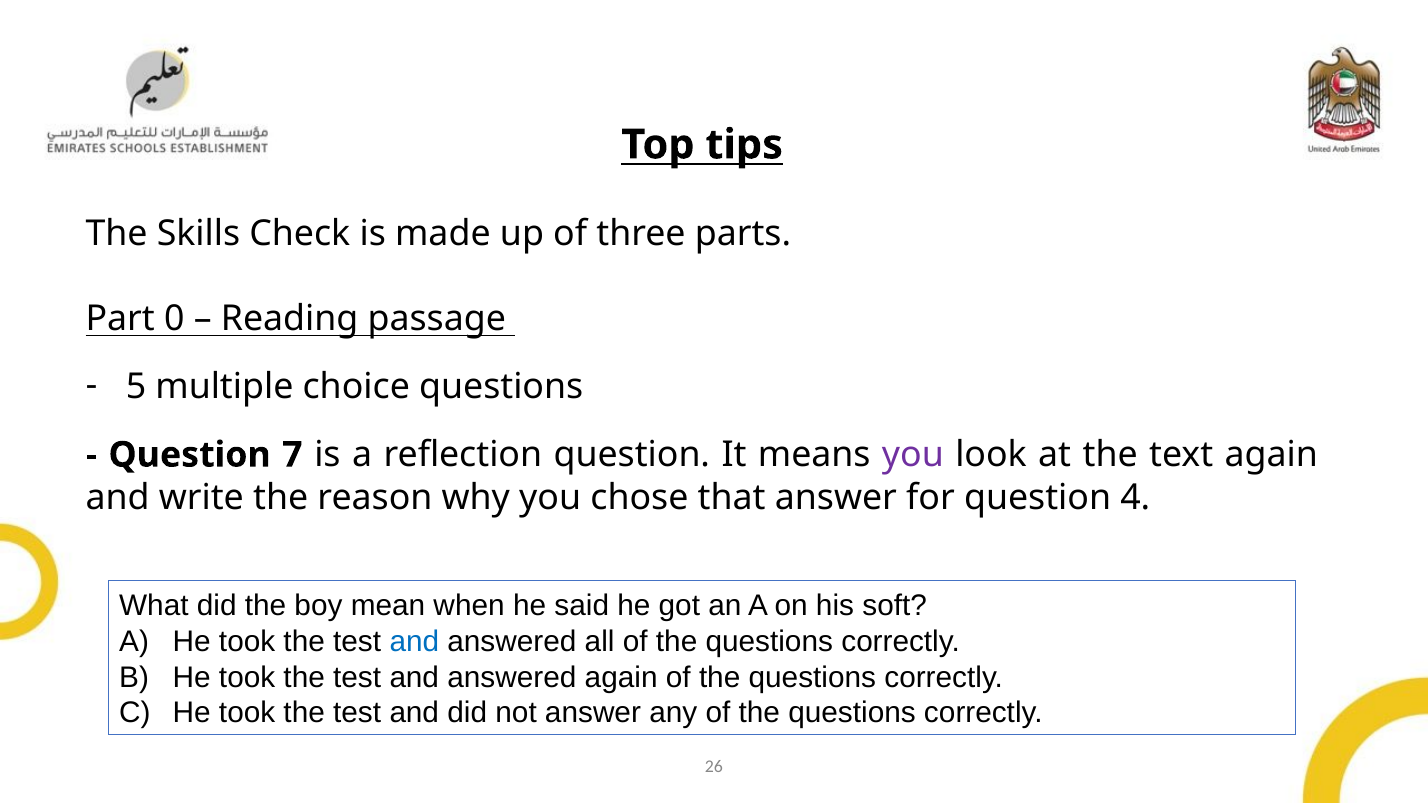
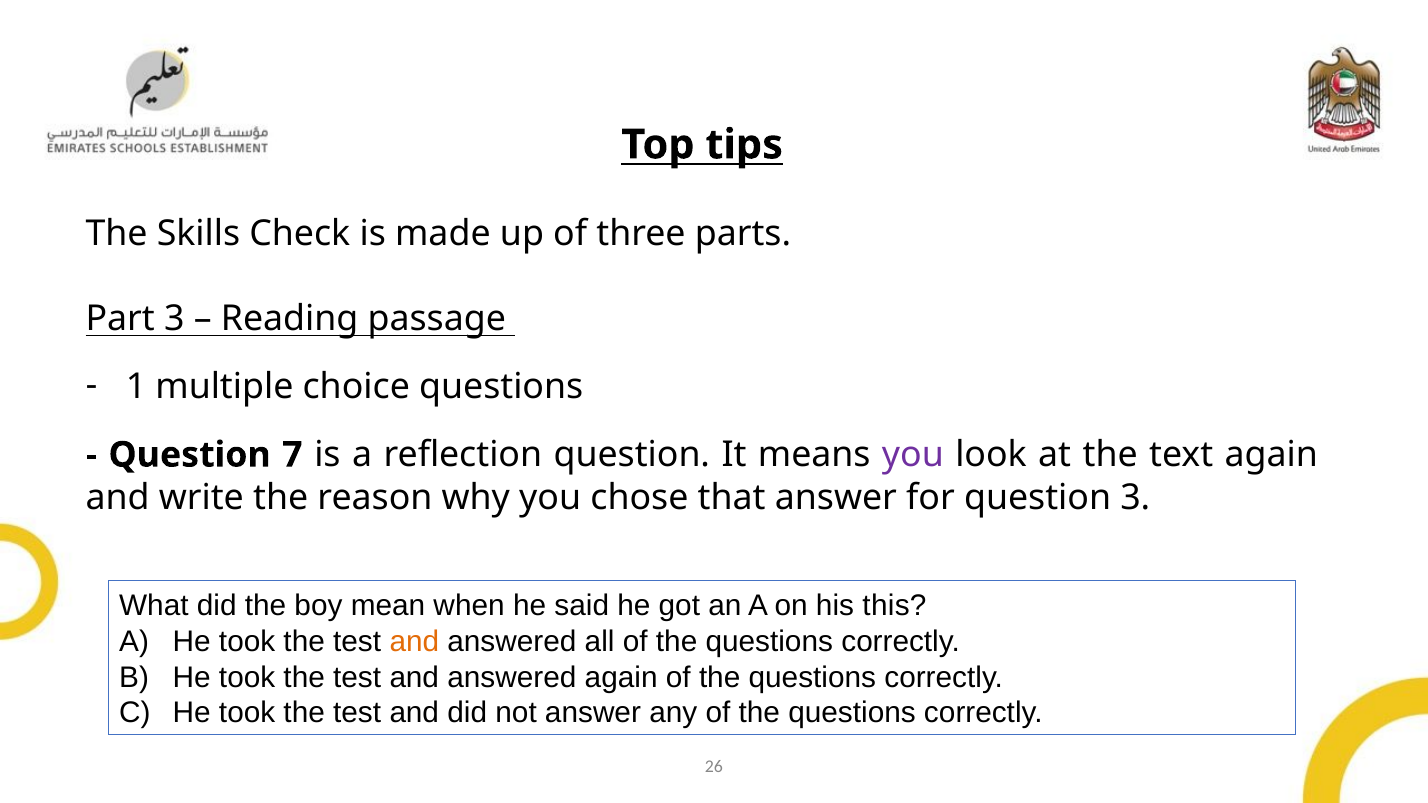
Part 0: 0 -> 3
5: 5 -> 1
question 4: 4 -> 3
soft: soft -> this
and at (414, 642) colour: blue -> orange
